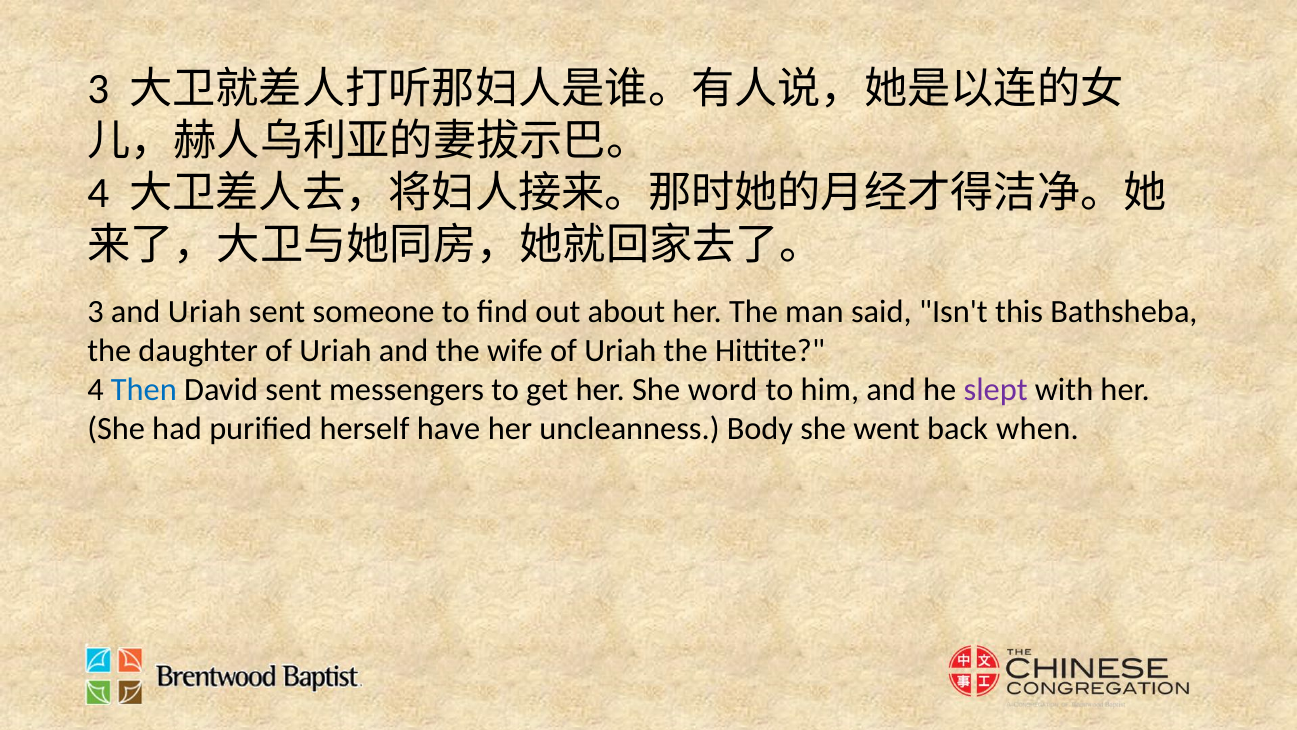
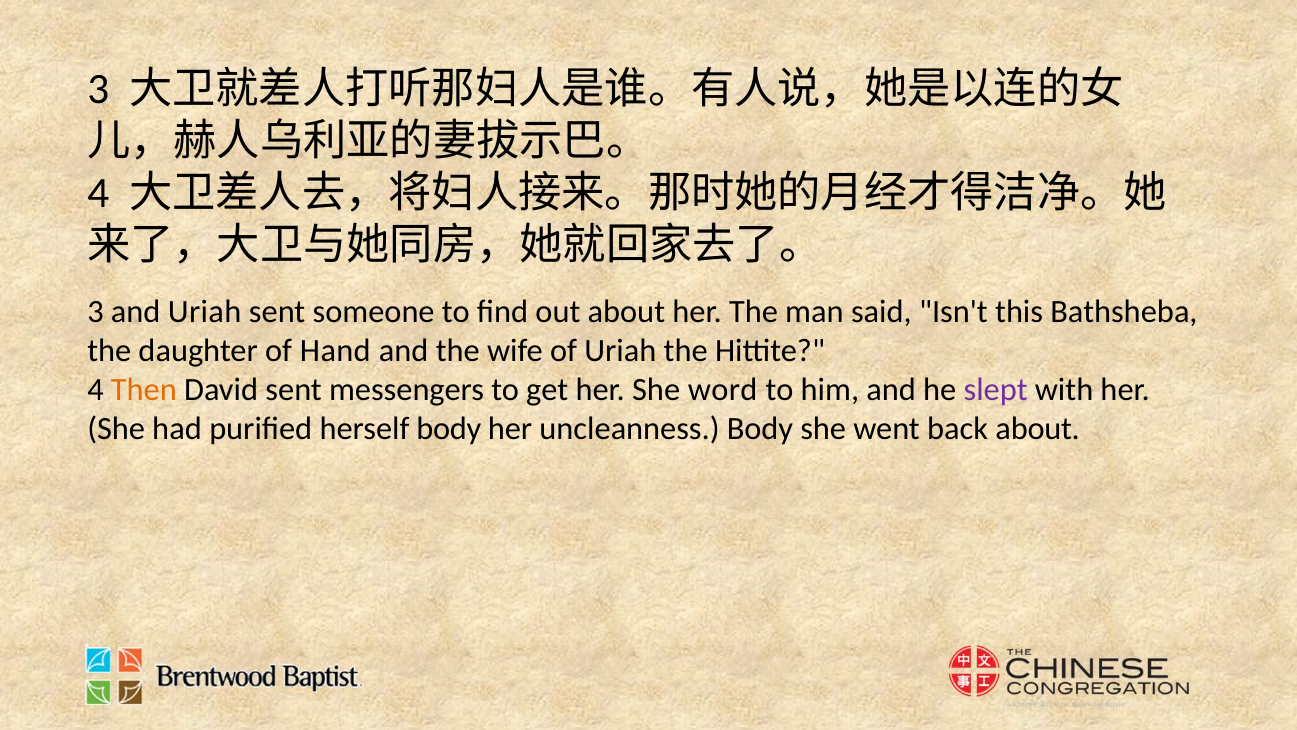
daughter of Uriah: Uriah -> Hand
Then colour: blue -> orange
herself have: have -> body
back when: when -> about
